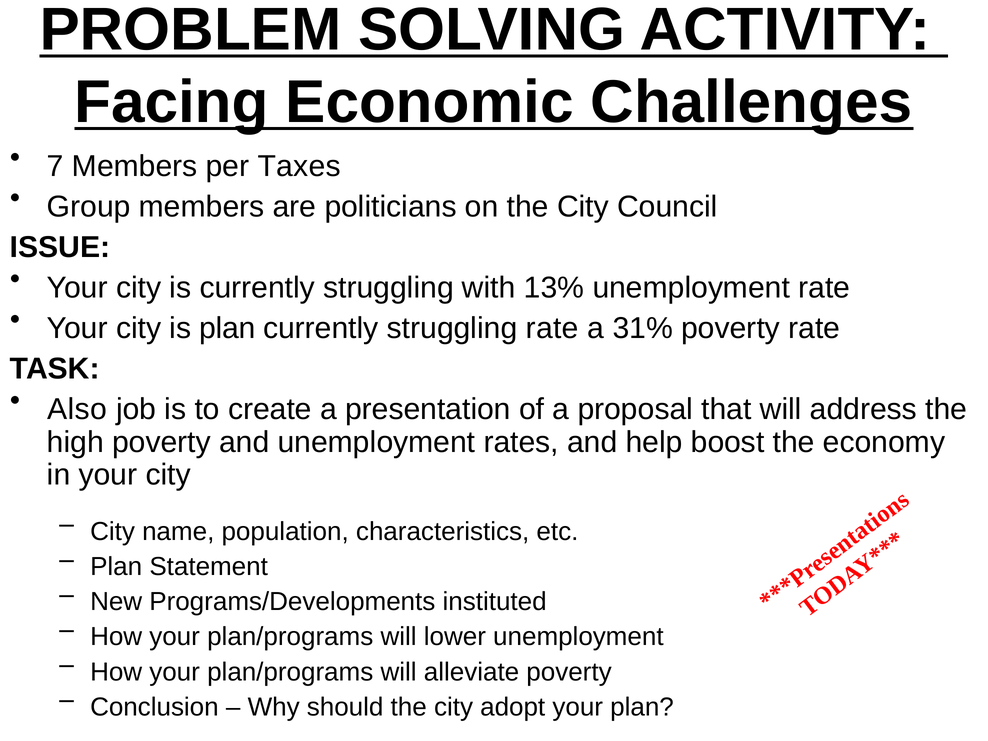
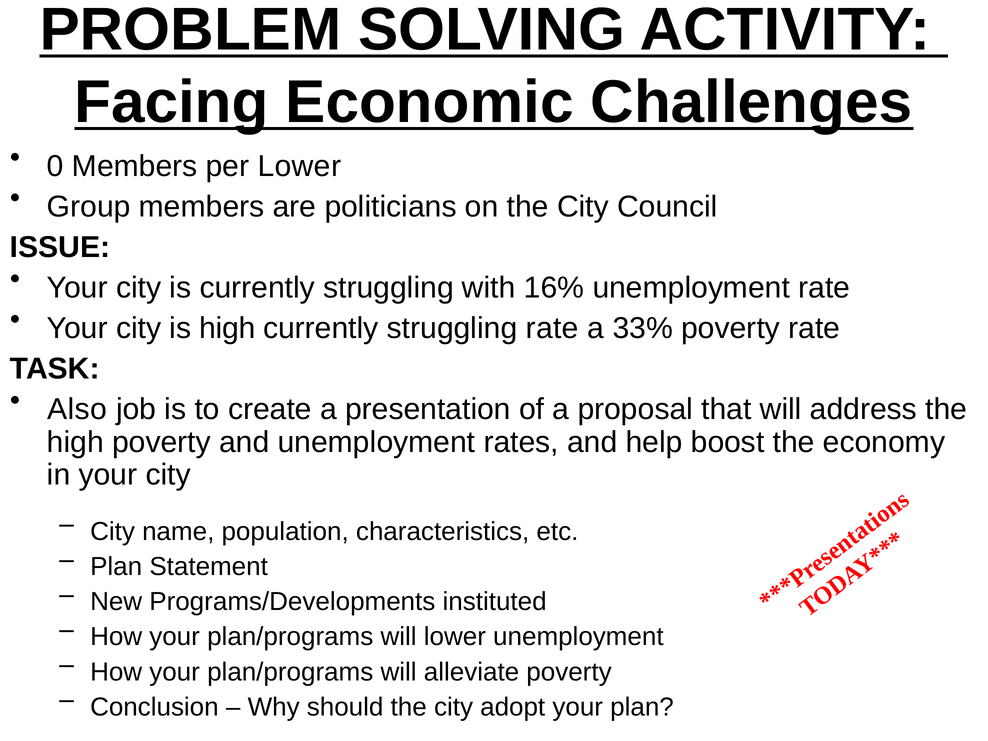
7: 7 -> 0
per Taxes: Taxes -> Lower
13%: 13% -> 16%
is plan: plan -> high
31%: 31% -> 33%
